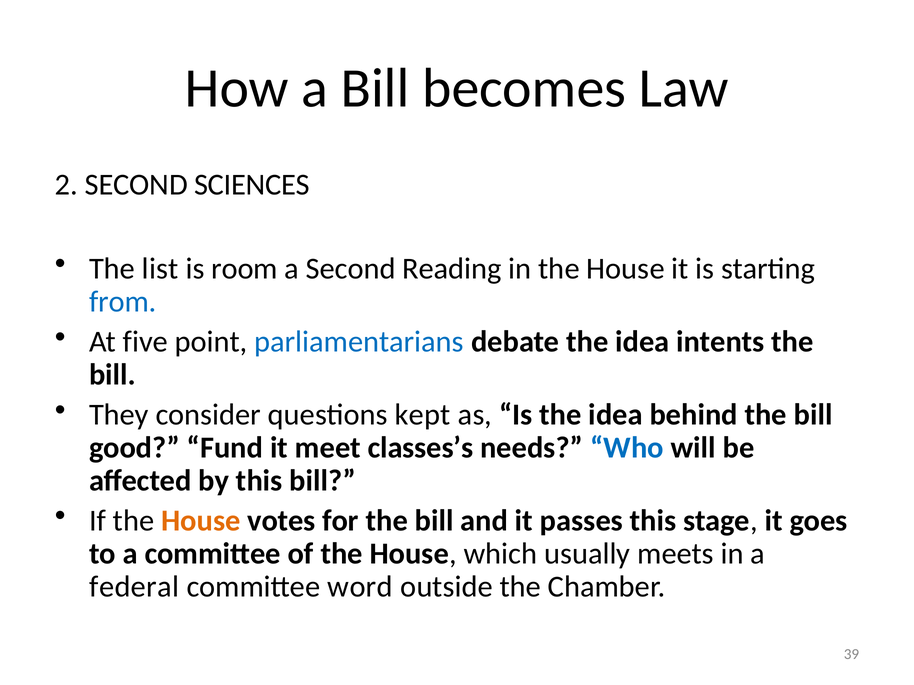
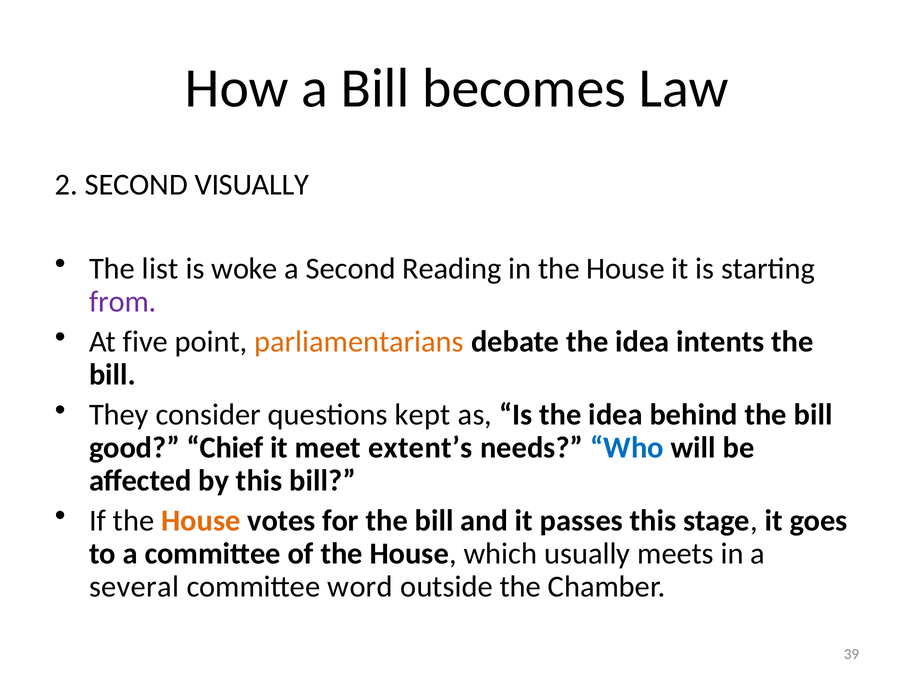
SCIENCES: SCIENCES -> VISUALLY
room: room -> woke
from colour: blue -> purple
parliamentarians colour: blue -> orange
Fund: Fund -> Chief
classes’s: classes’s -> extent’s
federal: federal -> several
